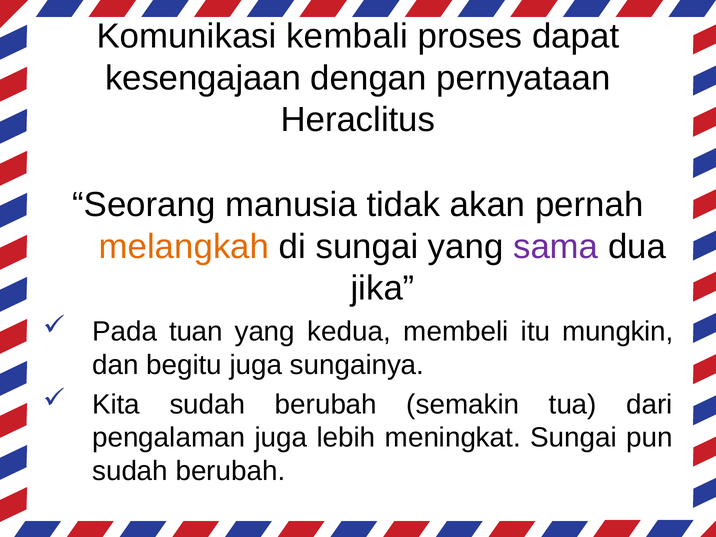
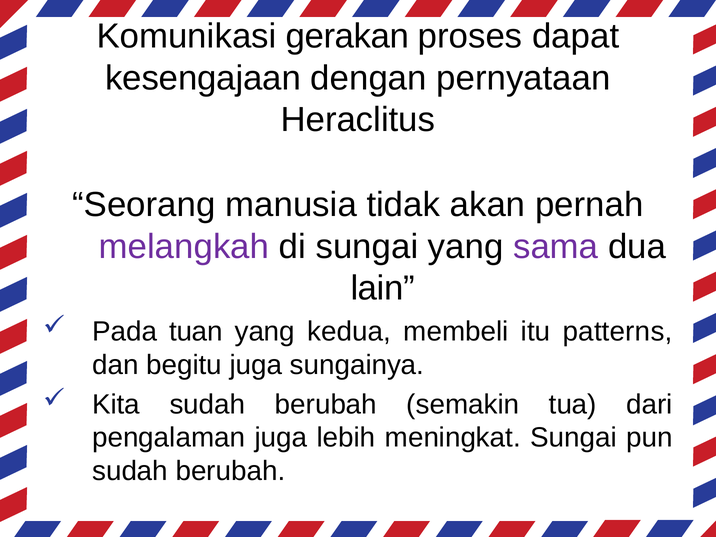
kembali: kembali -> gerakan
melangkah colour: orange -> purple
jika: jika -> lain
mungkin: mungkin -> patterns
